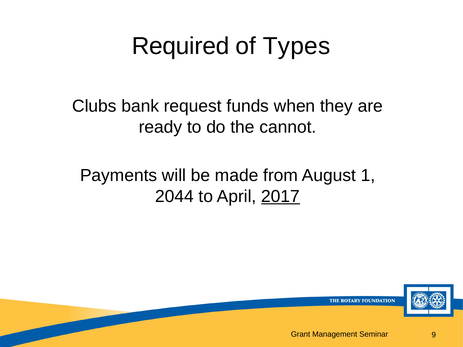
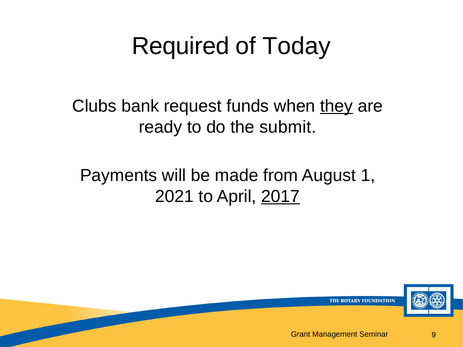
Types: Types -> Today
they underline: none -> present
cannot: cannot -> submit
2044: 2044 -> 2021
